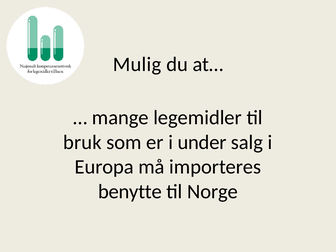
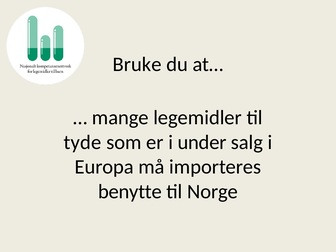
Mulig: Mulig -> Bruke
bruk: bruk -> tyde
